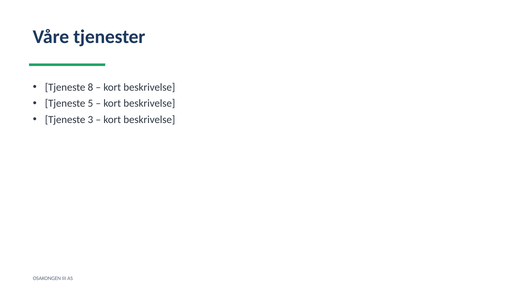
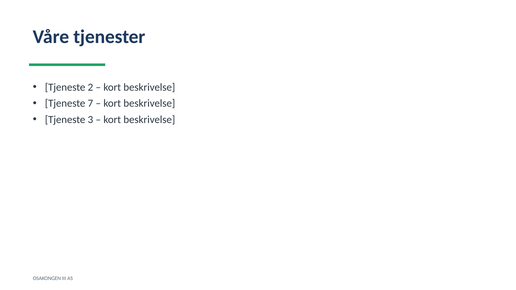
8: 8 -> 2
5: 5 -> 7
